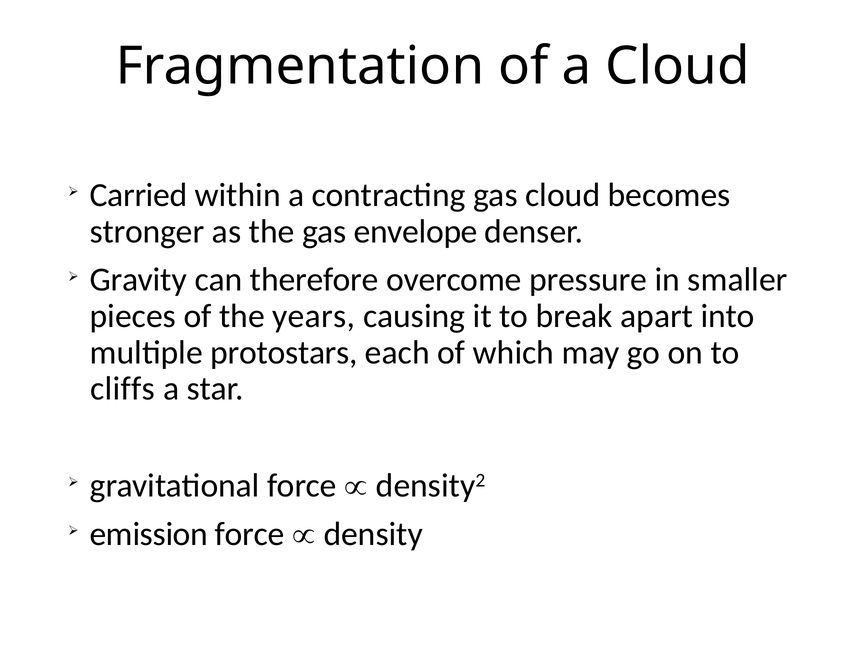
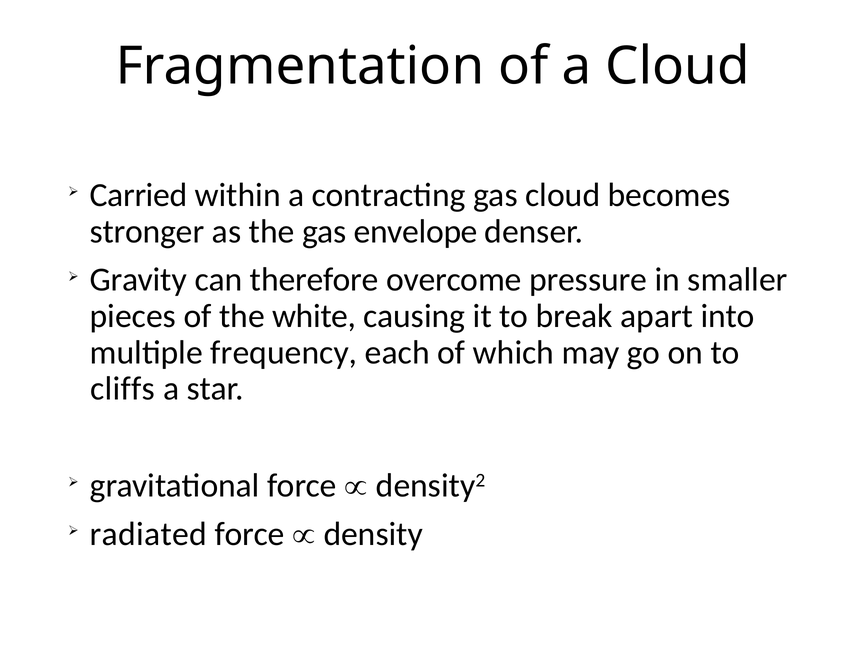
years: years -> white
protostars: protostars -> frequency
emission: emission -> radiated
